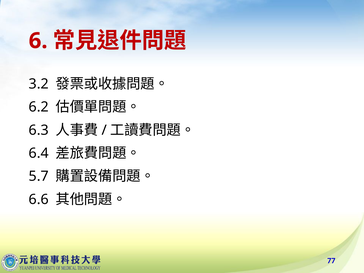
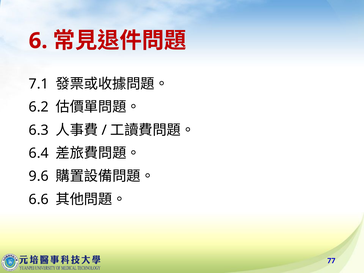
3.2: 3.2 -> 7.1
5.7: 5.7 -> 9.6
